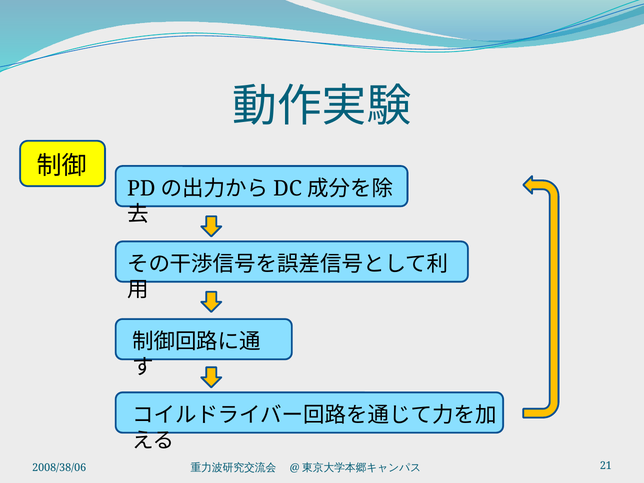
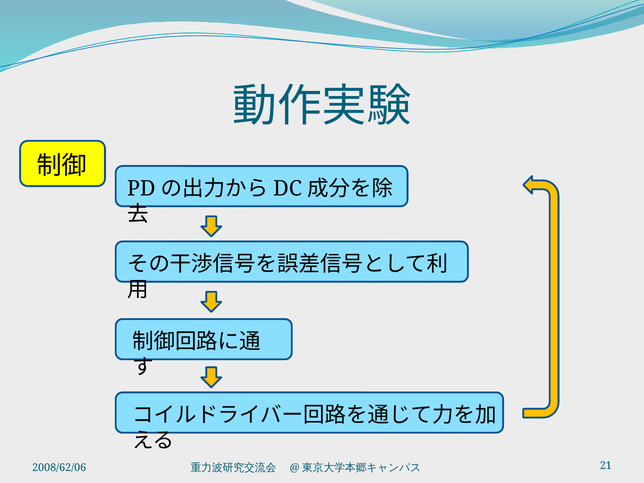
2008/38/06: 2008/38/06 -> 2008/62/06
